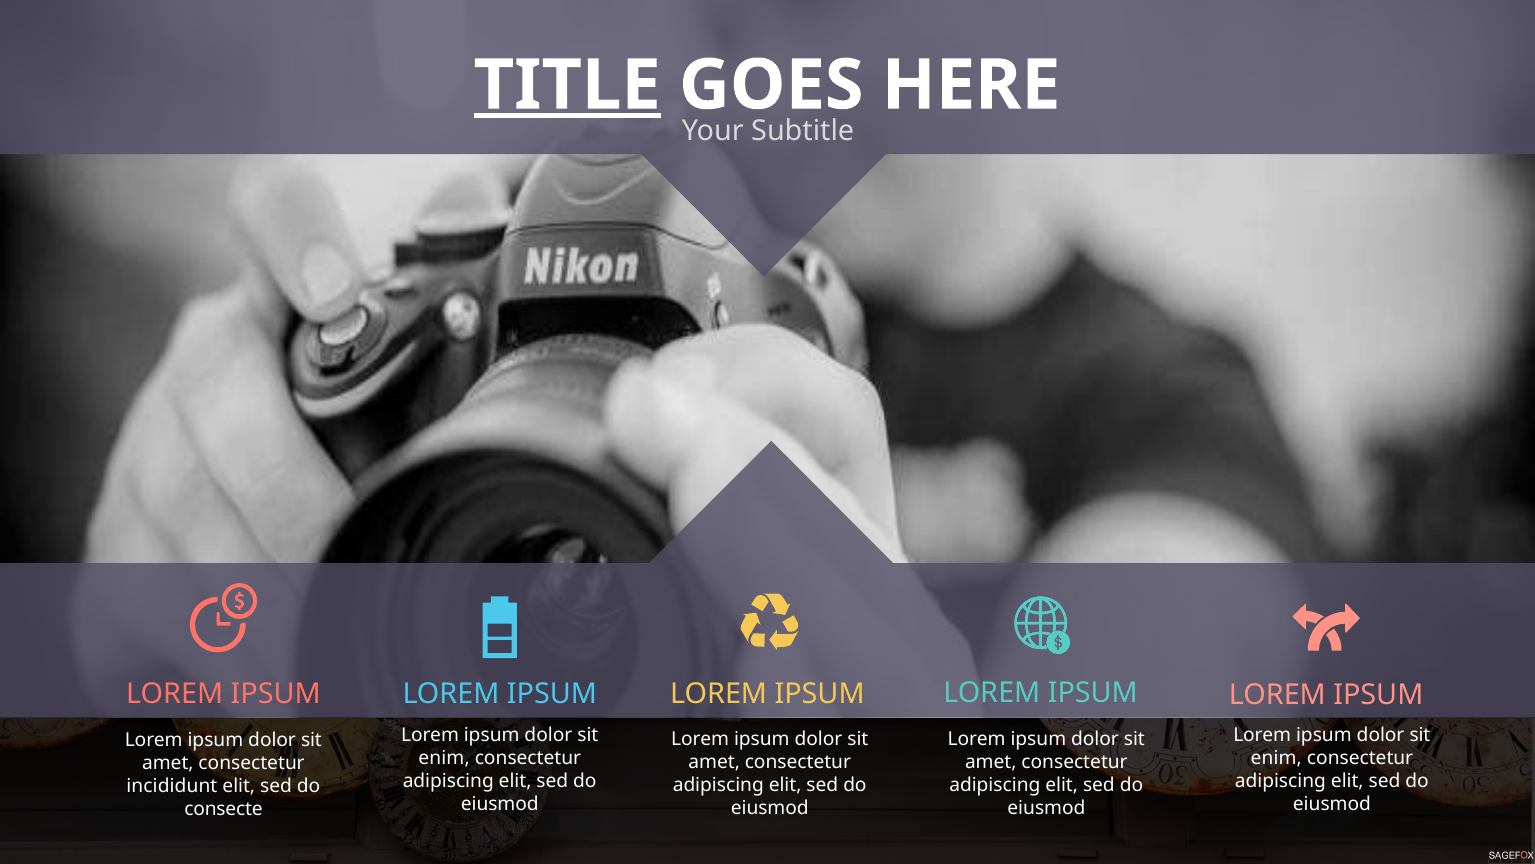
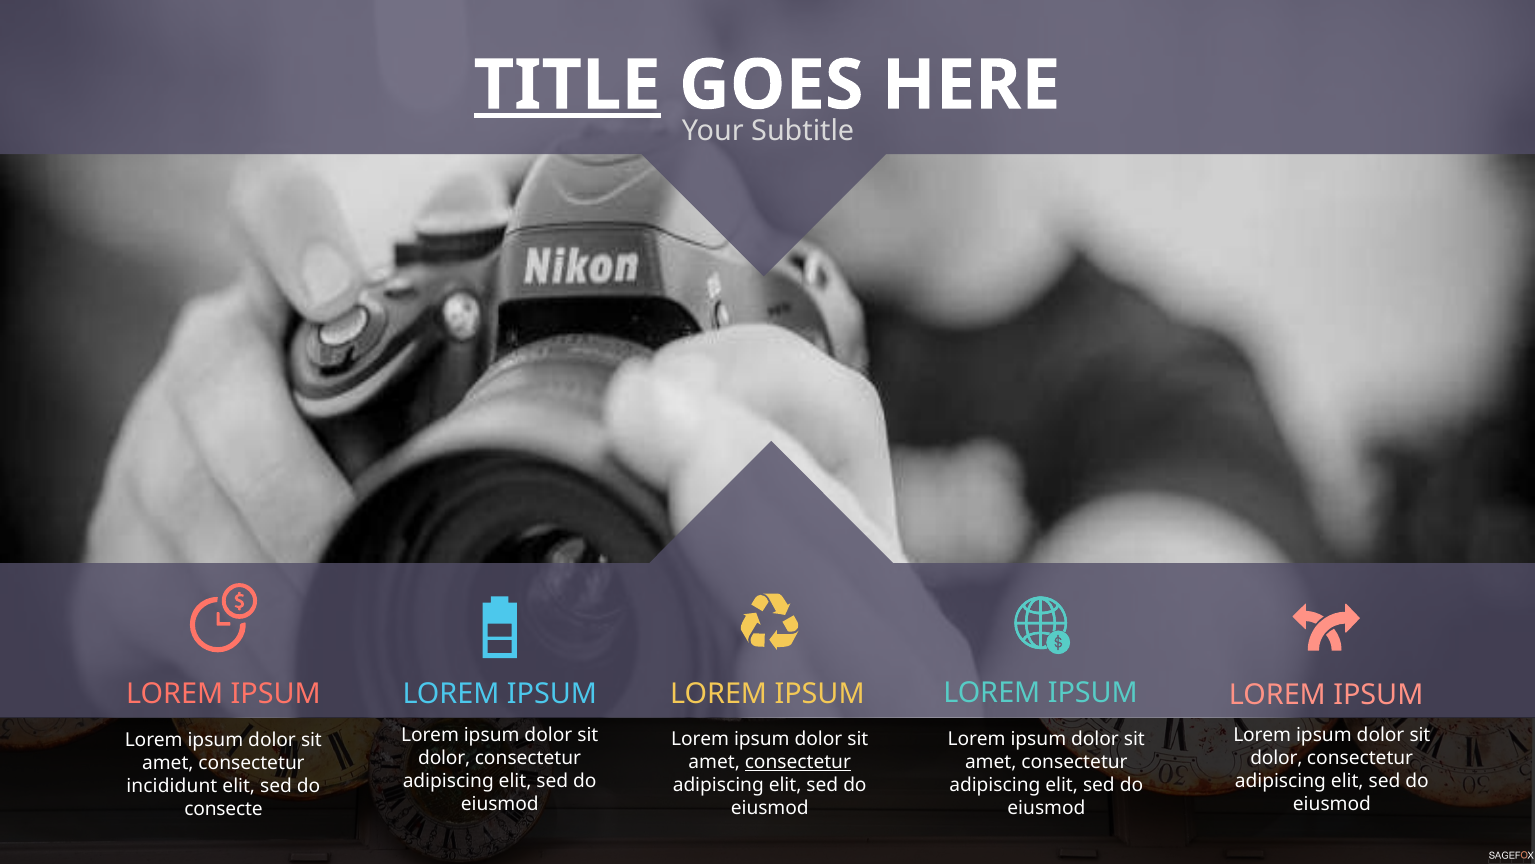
enim at (444, 757): enim -> dolor
enim at (1276, 757): enim -> dolor
consectetur at (798, 762) underline: none -> present
